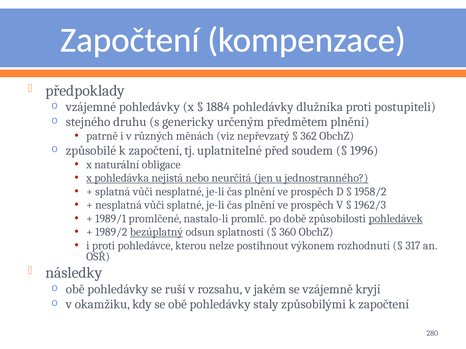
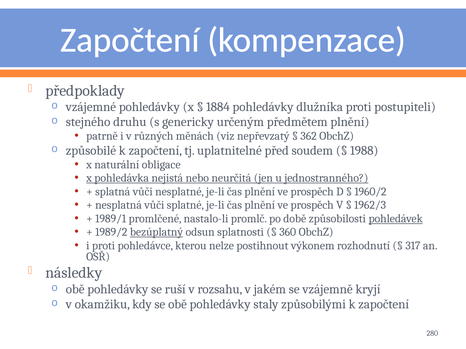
1996: 1996 -> 1988
1958/2: 1958/2 -> 1960/2
